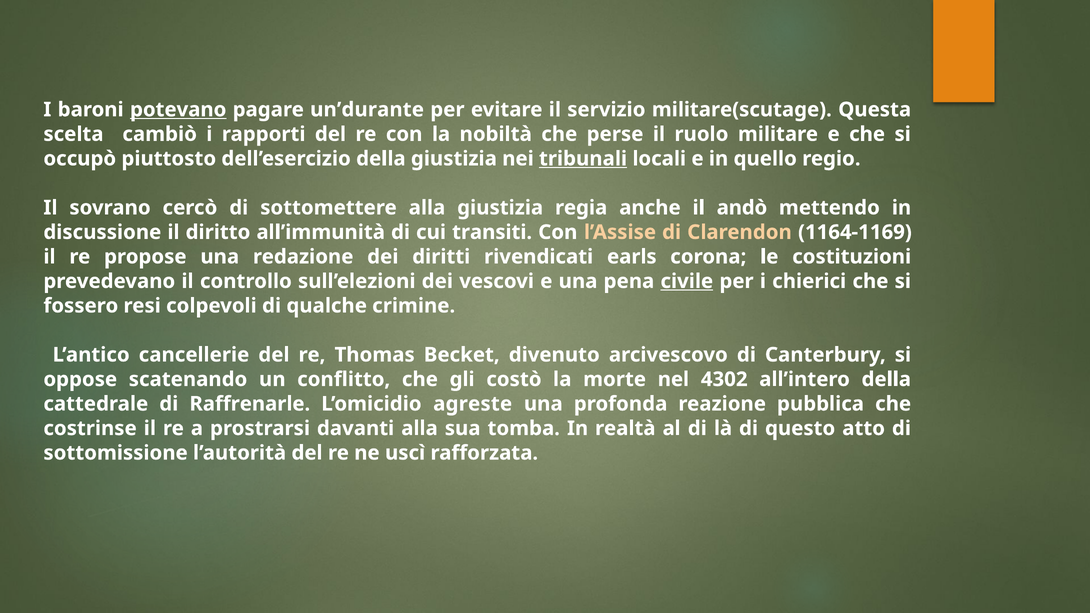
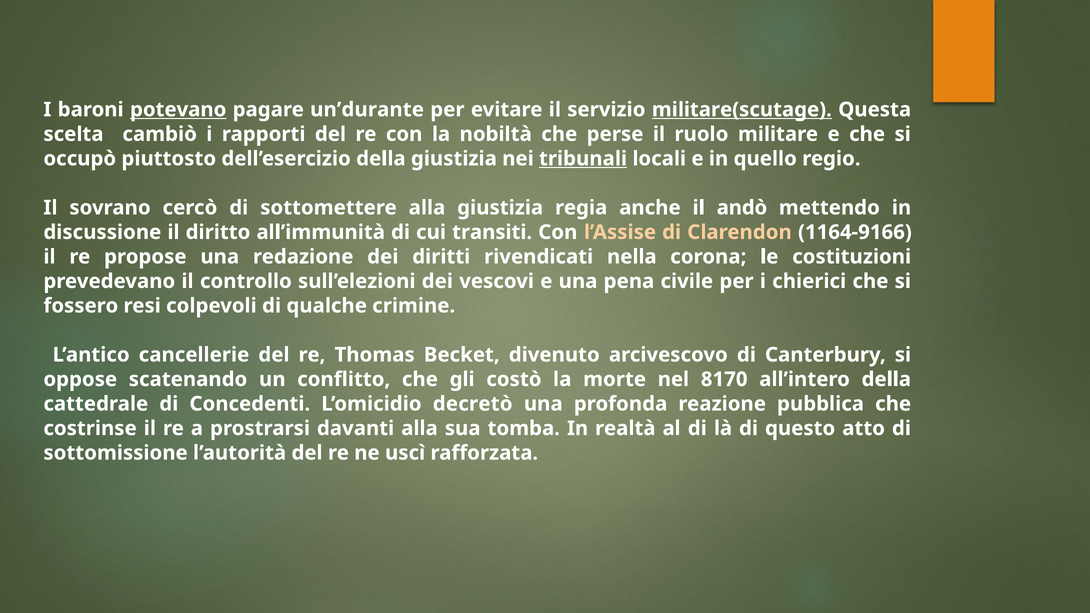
militare(scutage underline: none -> present
1164-1169: 1164-1169 -> 1164-9166
earls: earls -> nella
civile underline: present -> none
4302: 4302 -> 8170
Raffrenarle: Raffrenarle -> Concedenti
agreste: agreste -> decretò
